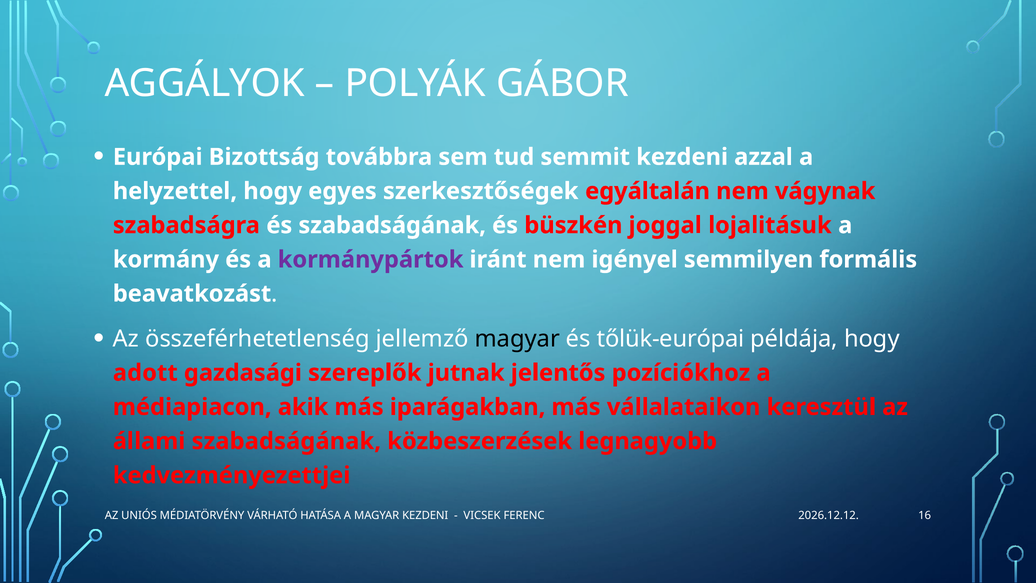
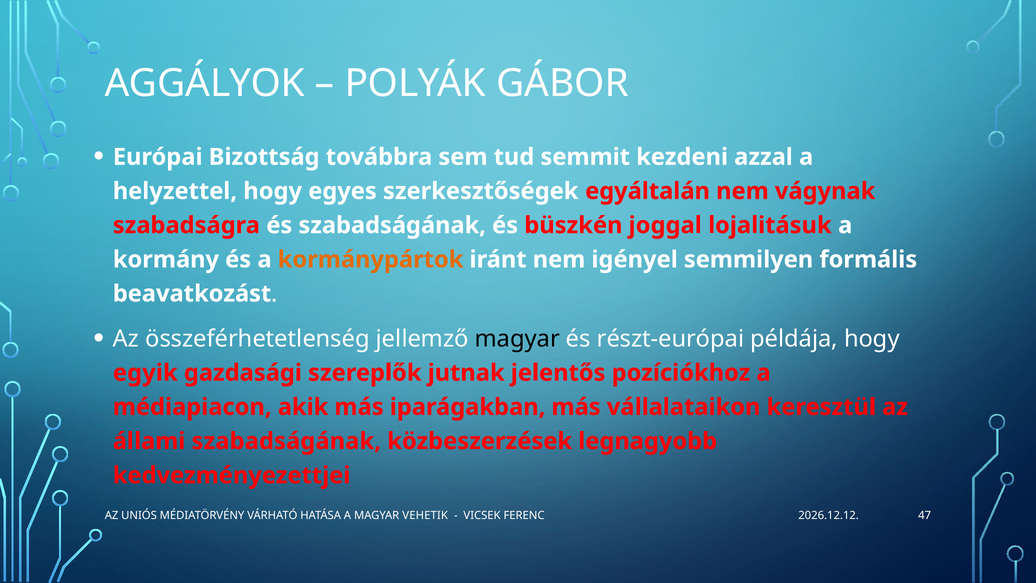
kormánypártok colour: purple -> orange
tőlük-európai: tőlük-európai -> részt-európai
adott: adott -> egyik
MAGYAR KEZDENI: KEZDENI -> VEHETIK
16: 16 -> 47
